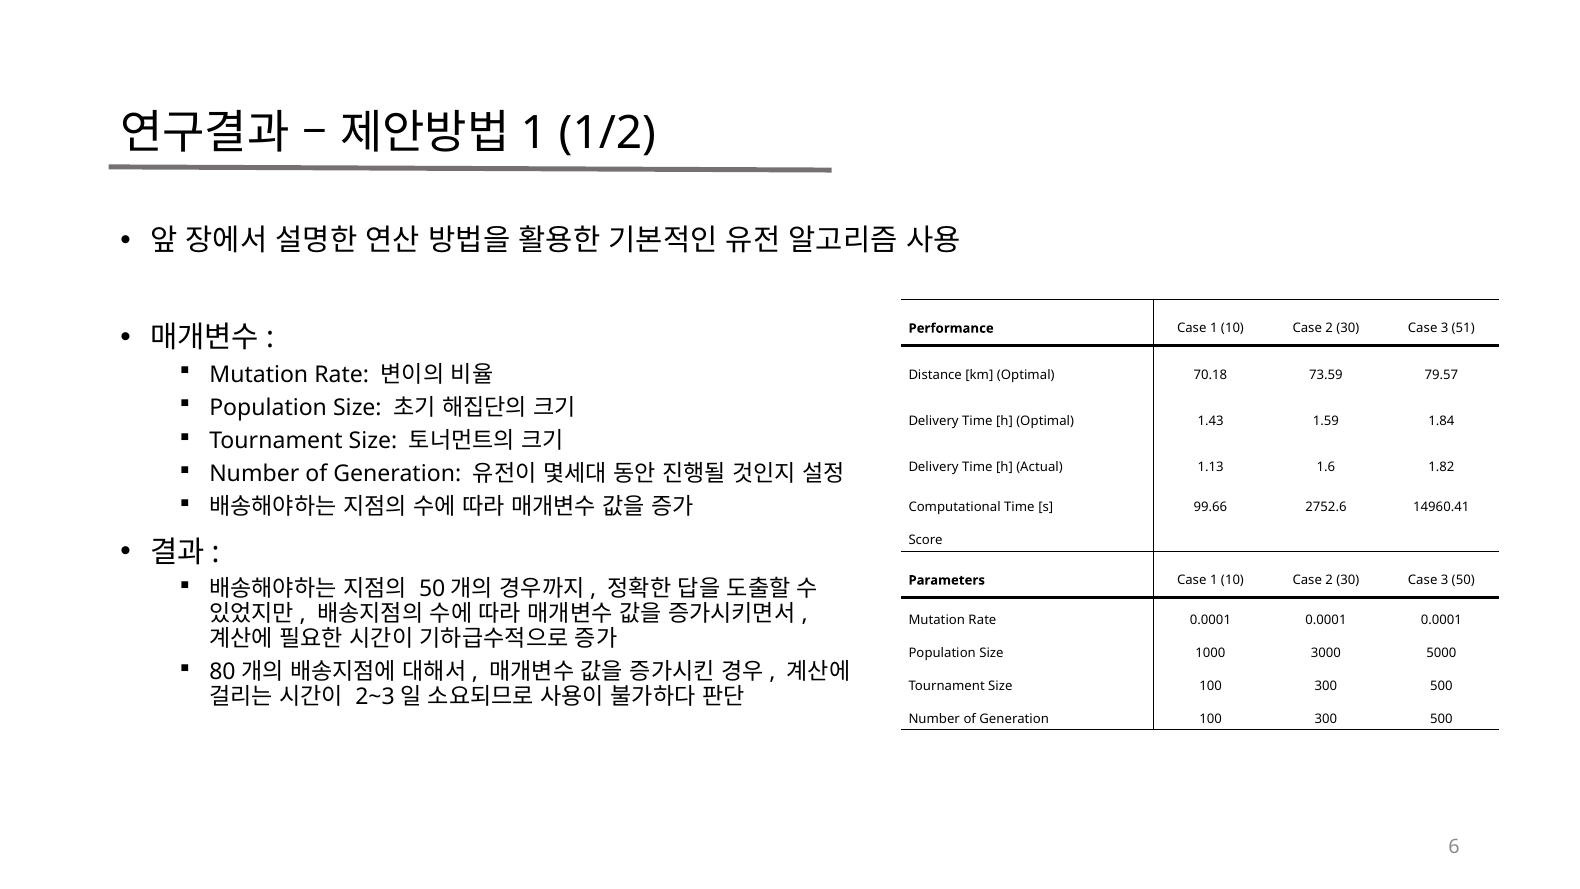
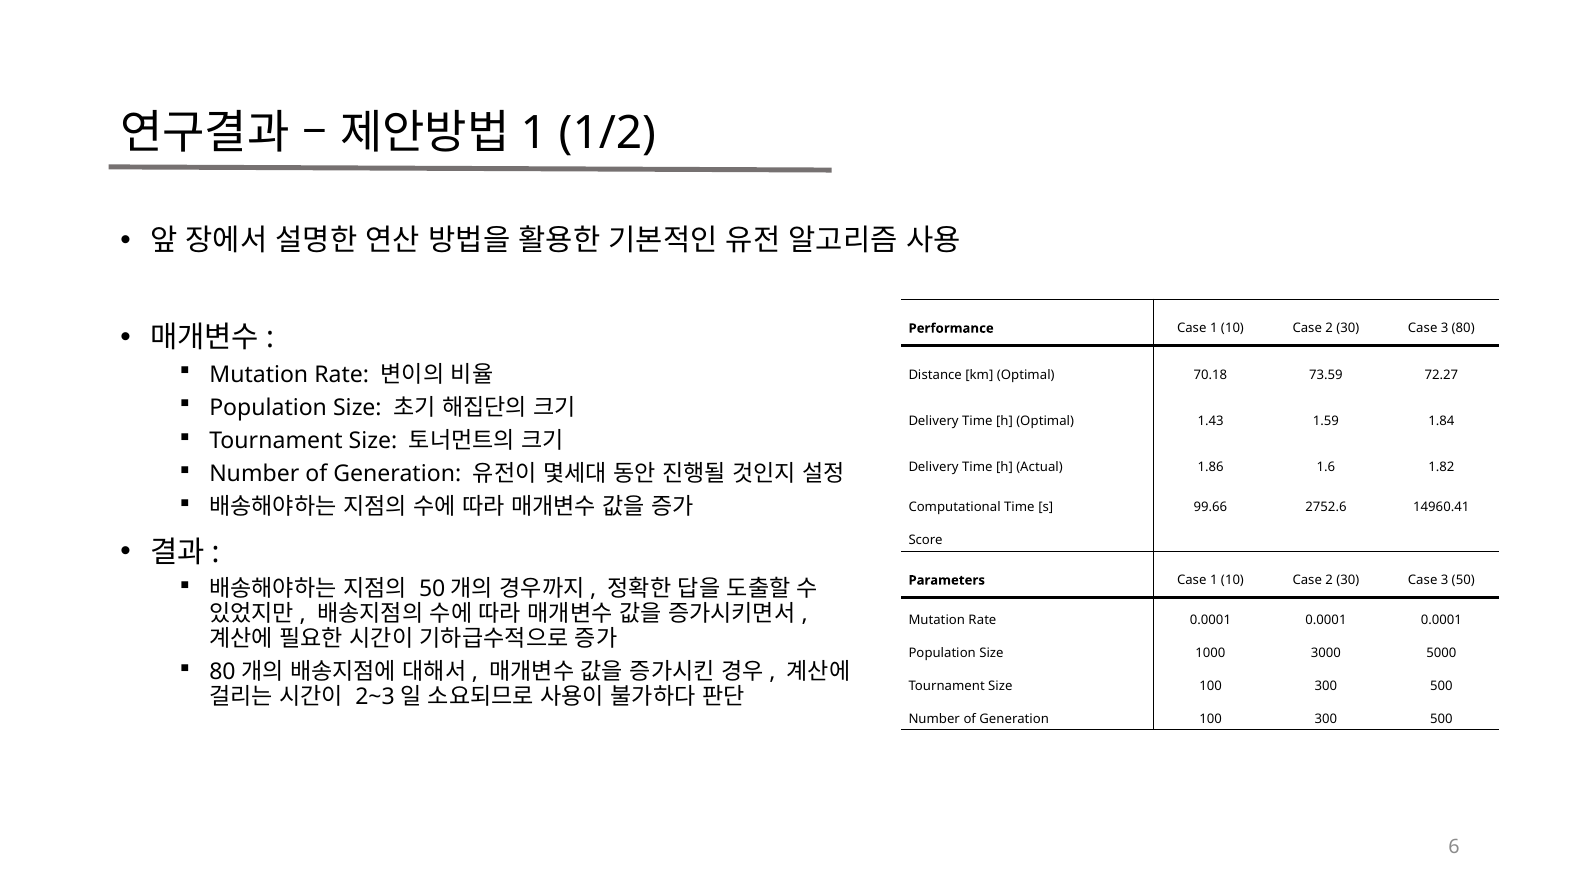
51: 51 -> 80
79.57: 79.57 -> 72.27
1.13: 1.13 -> 1.86
